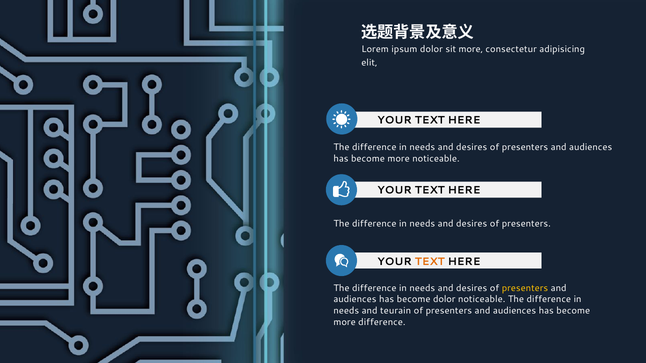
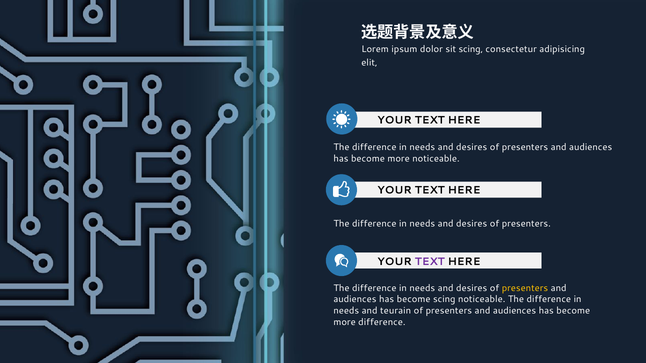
sit more: more -> scing
TEXT at (430, 262) colour: orange -> purple
become dolor: dolor -> scing
